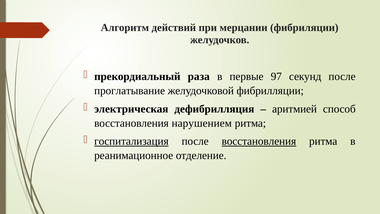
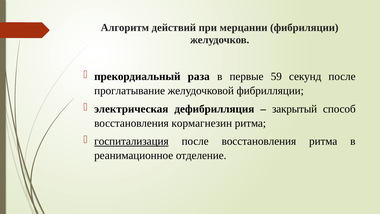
97: 97 -> 59
аритмией: аритмией -> закрытый
нарушением: нарушением -> кормагнезин
восстановления at (259, 141) underline: present -> none
